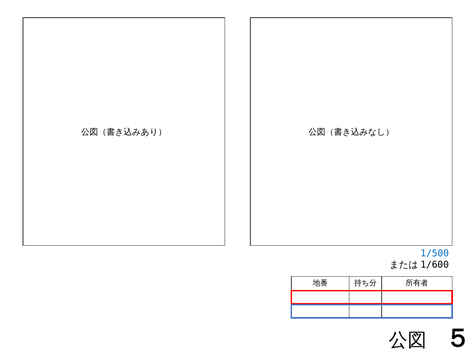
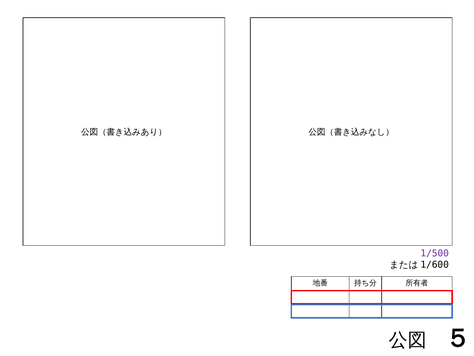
1/500 colour: blue -> purple
